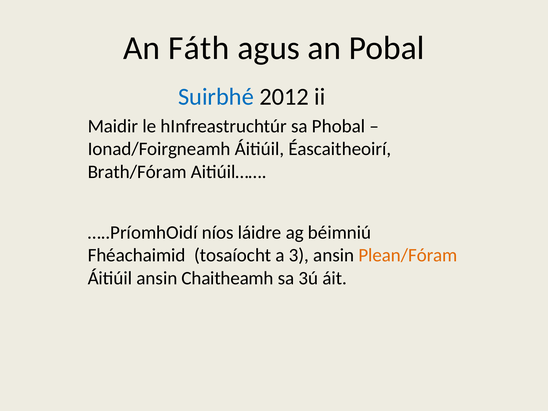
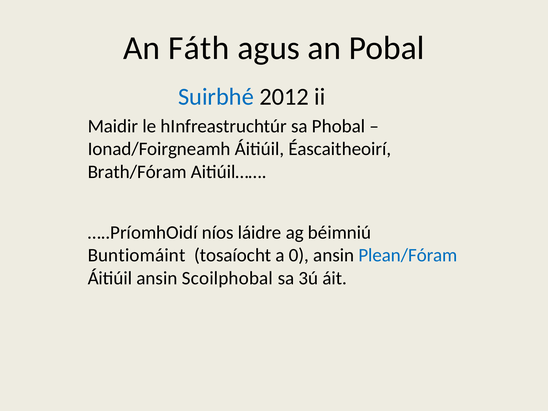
Fhéachaimid: Fhéachaimid -> Buntiomáint
3: 3 -> 0
Plean/Fóram colour: orange -> blue
Chaitheamh: Chaitheamh -> Scoilphobal
